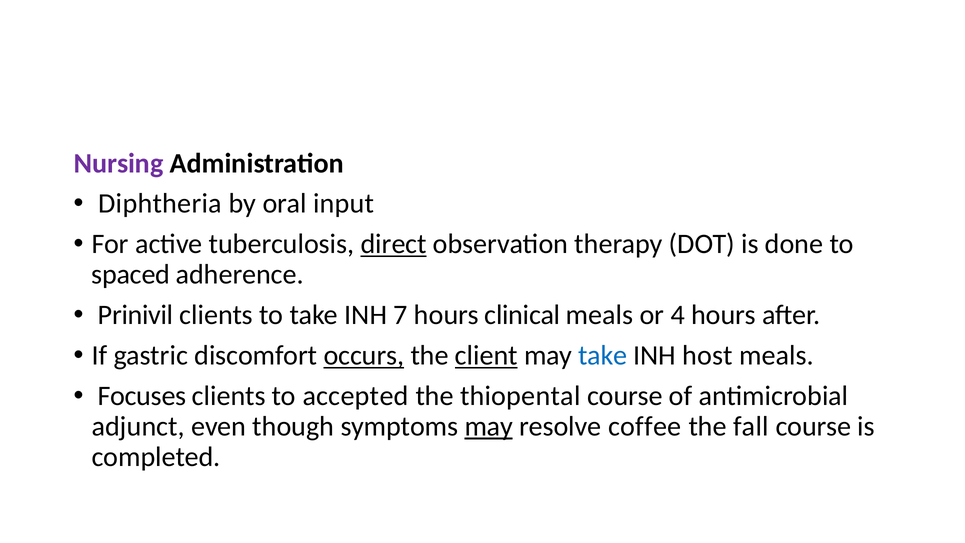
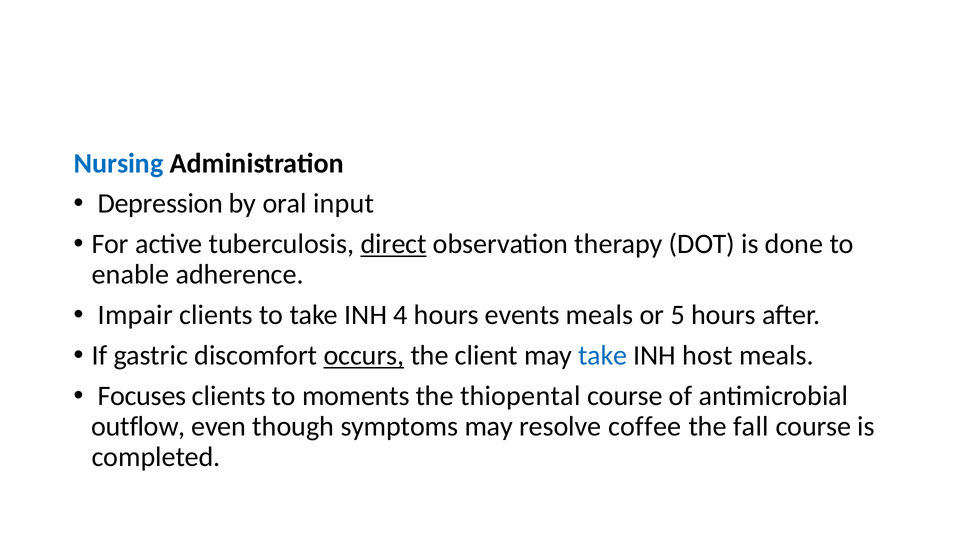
Nursing colour: purple -> blue
Diphtheria: Diphtheria -> Depression
spaced: spaced -> enable
Prinivil: Prinivil -> Impair
7: 7 -> 4
clinical: clinical -> events
4: 4 -> 5
client underline: present -> none
accepted: accepted -> moments
adjunct: adjunct -> outflow
may at (489, 426) underline: present -> none
